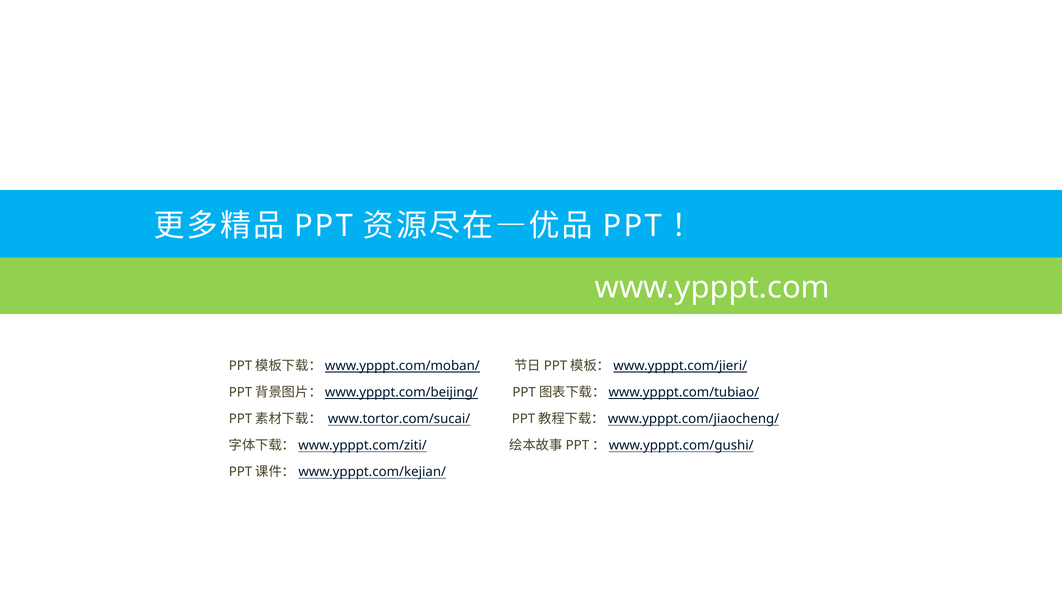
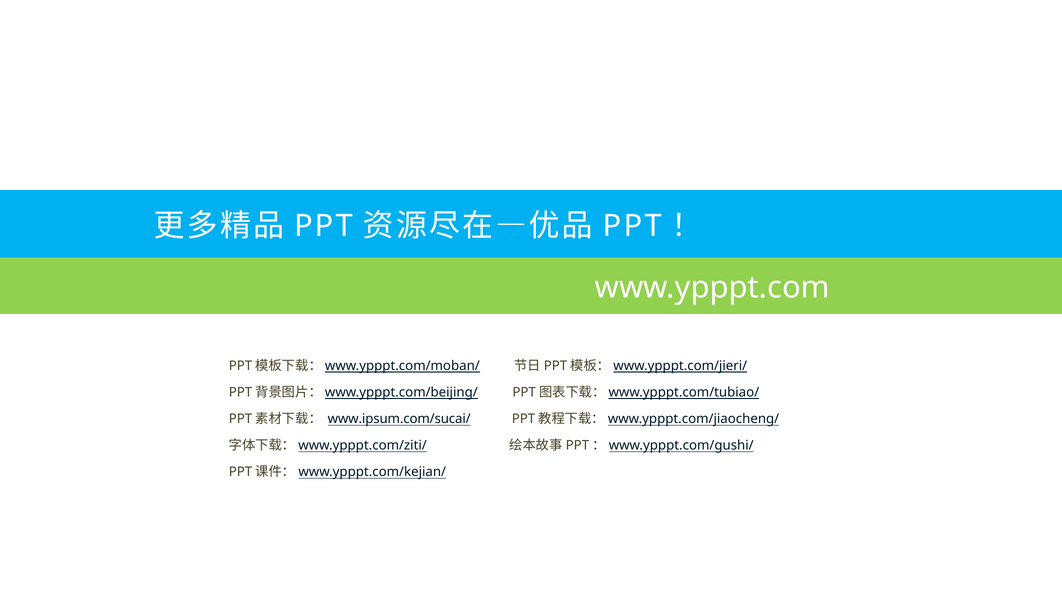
www.tortor.com/sucai/: www.tortor.com/sucai/ -> www.ipsum.com/sucai/
